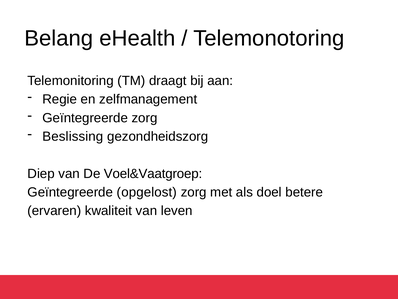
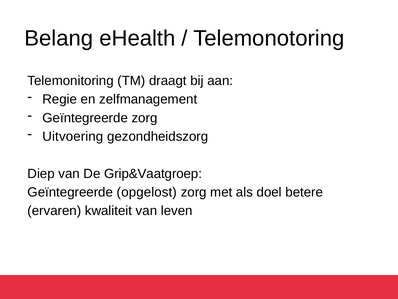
Beslissing: Beslissing -> Uitvoering
Voel&Vaatgroep: Voel&Vaatgroep -> Grip&Vaatgroep
